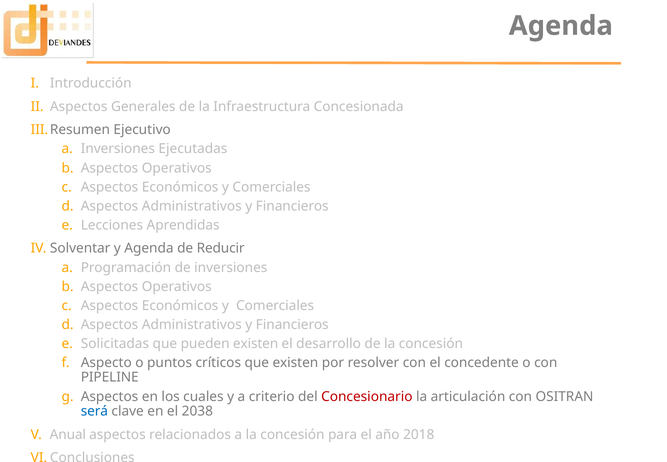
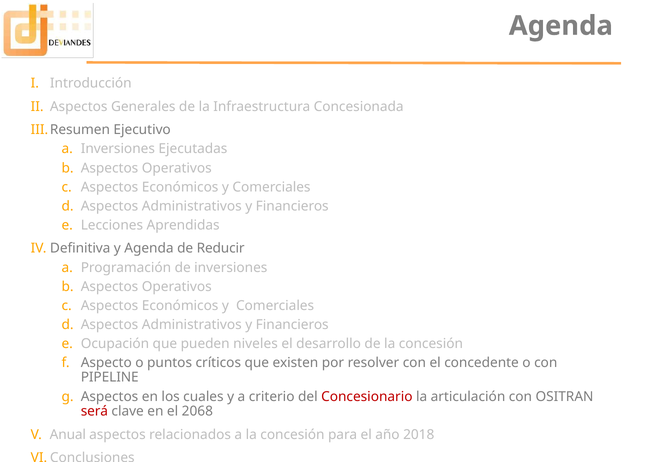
Solventar: Solventar -> Definitiva
Solicitadas: Solicitadas -> Ocupación
pueden existen: existen -> niveles
será colour: blue -> red
2038: 2038 -> 2068
